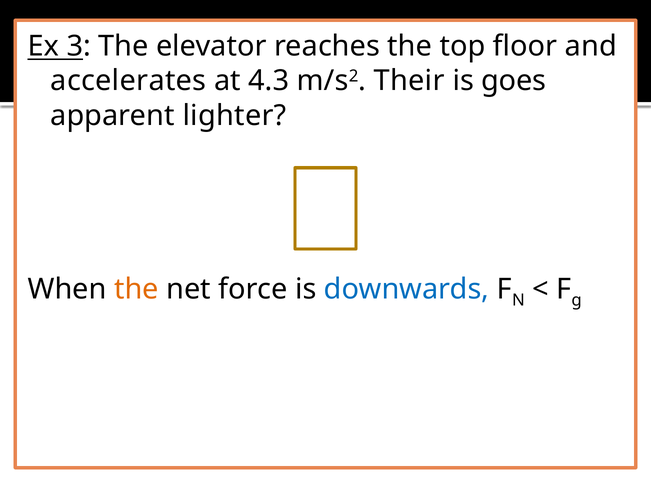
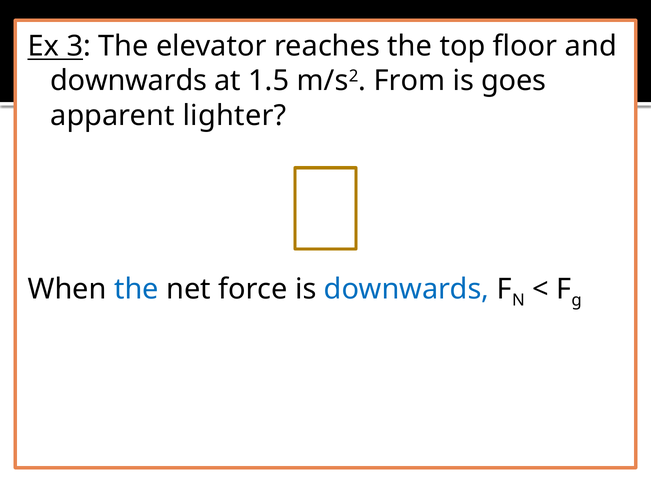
accelerates at (128, 81): accelerates -> downwards
4.3: 4.3 -> 1.5
Their: Their -> From
the at (136, 289) colour: orange -> blue
